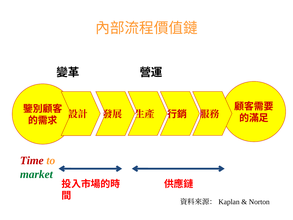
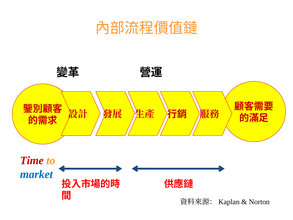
market colour: green -> blue
